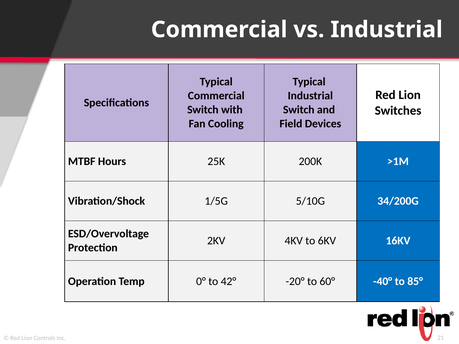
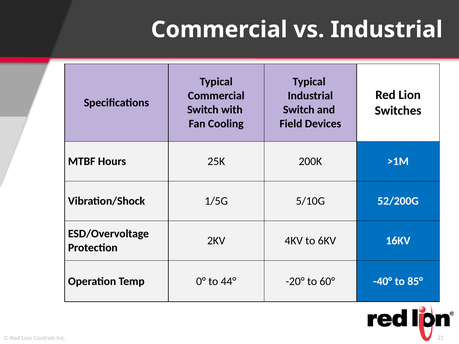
34/200G: 34/200G -> 52/200G
42°: 42° -> 44°
